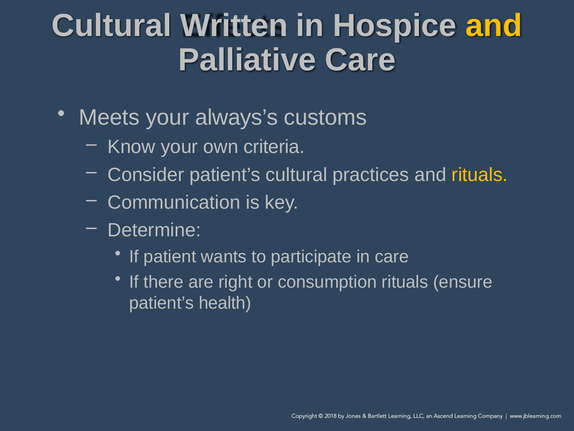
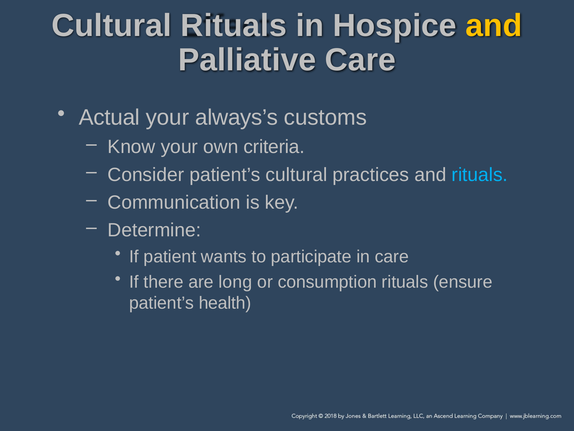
Cultural Written: Written -> Rituals
Meets: Meets -> Actual
rituals at (480, 175) colour: yellow -> light blue
right: right -> long
